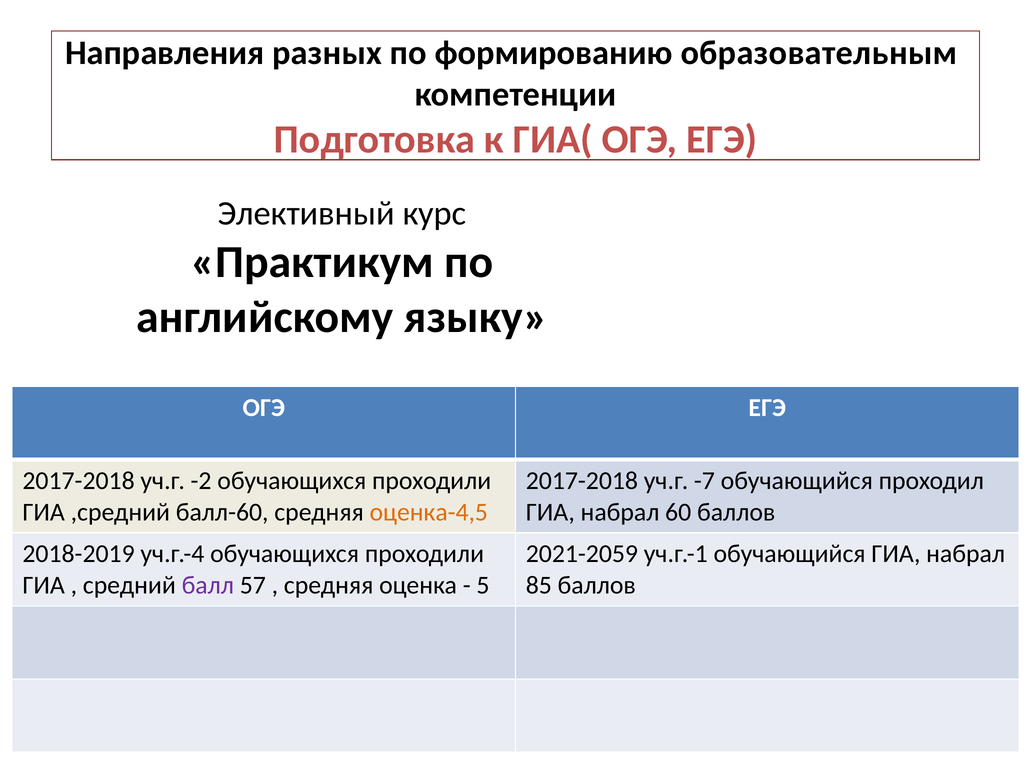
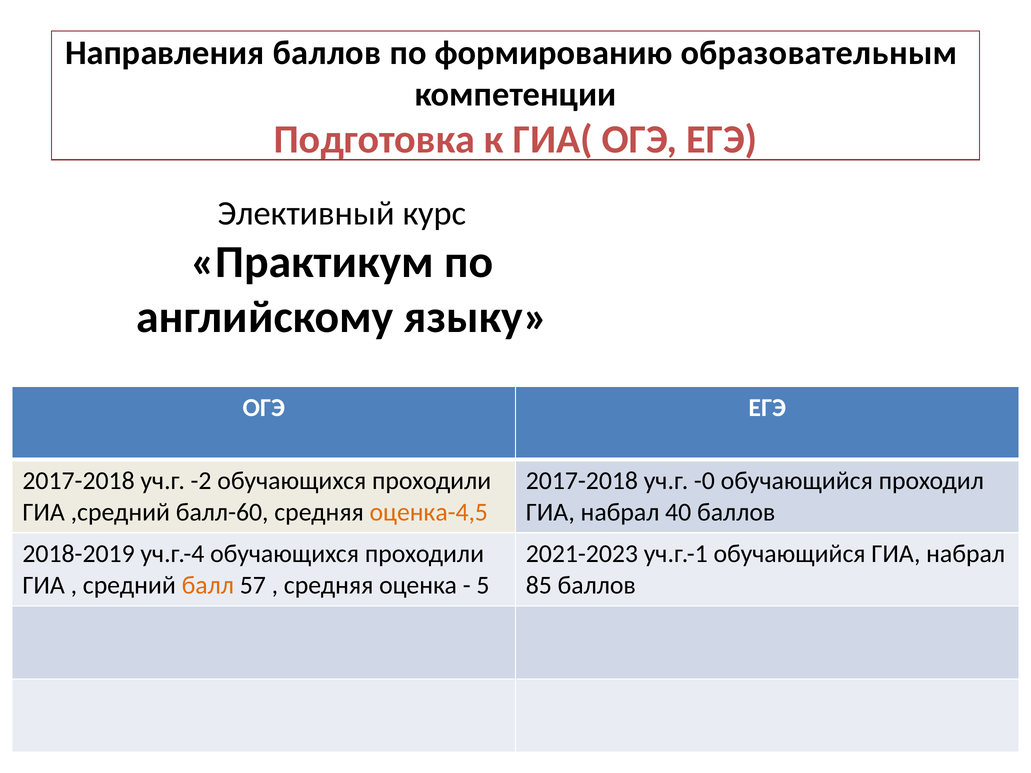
Направления разных: разных -> баллов
-7: -7 -> -0
60: 60 -> 40
2021-2059: 2021-2059 -> 2021-2023
балл colour: purple -> orange
